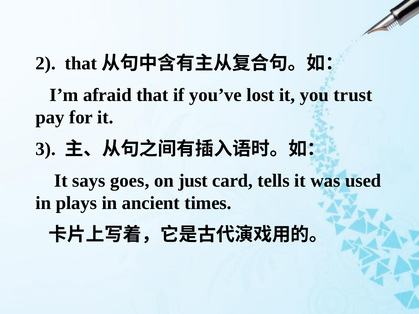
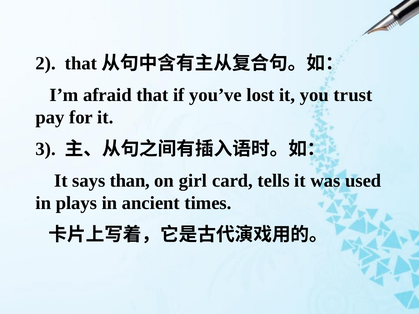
goes: goes -> than
just: just -> girl
